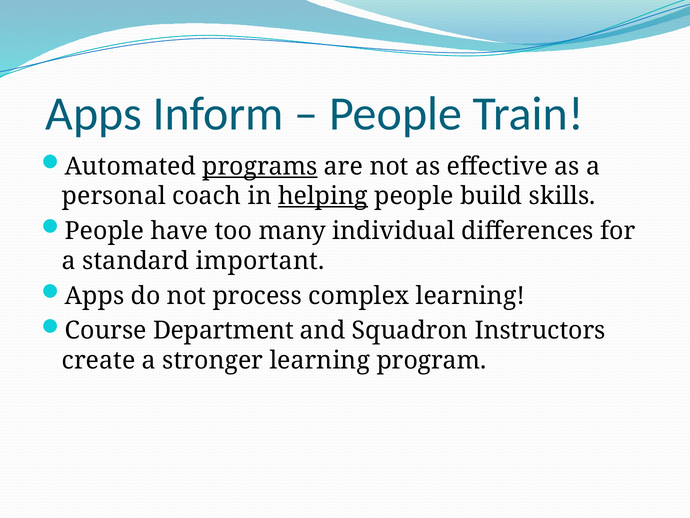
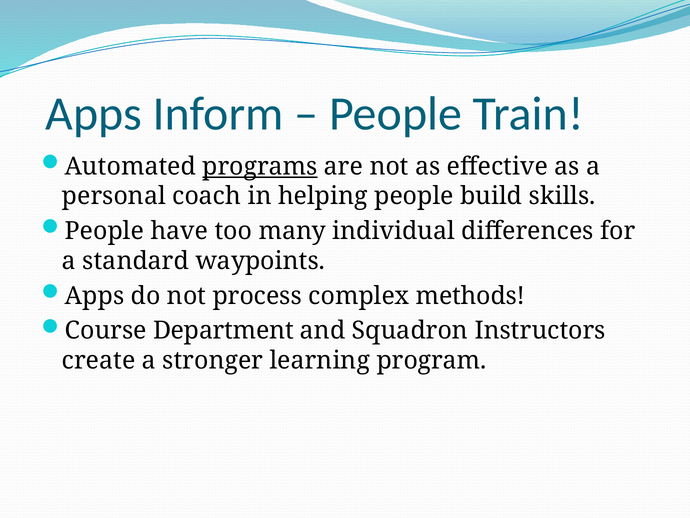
helping underline: present -> none
important: important -> waypoints
complex learning: learning -> methods
